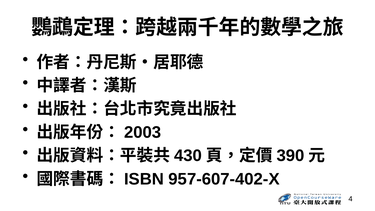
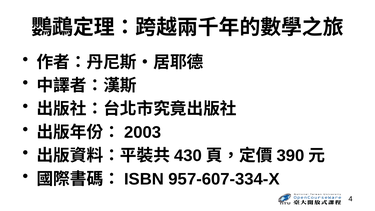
957-607-402-X: 957-607-402-X -> 957-607-334-X
